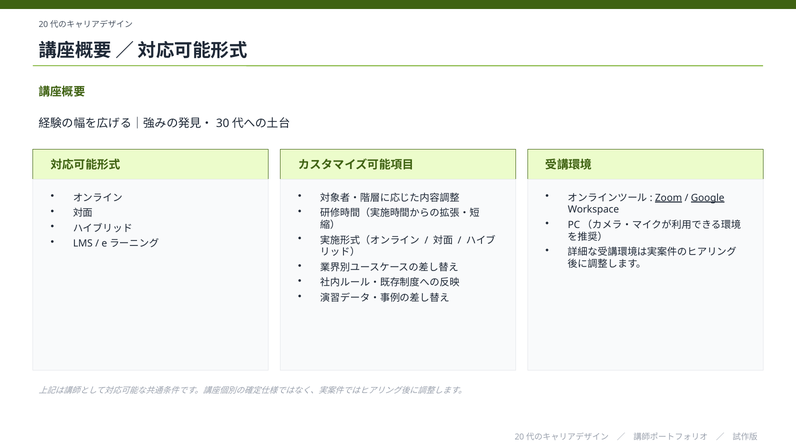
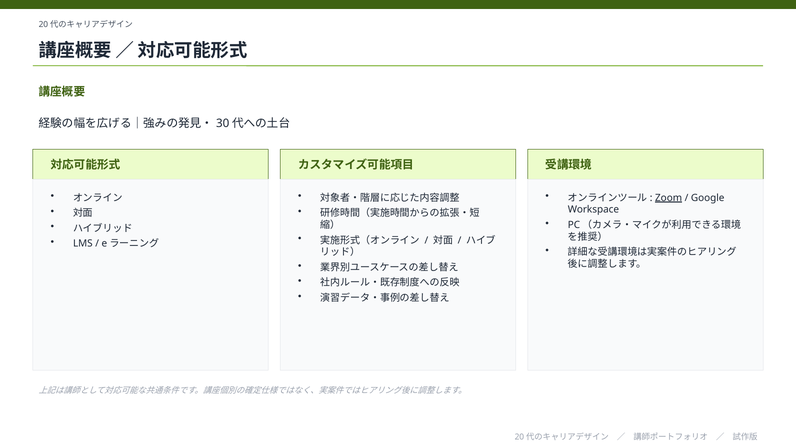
Google underline: present -> none
